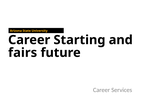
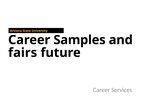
Starting: Starting -> Samples
